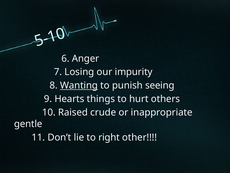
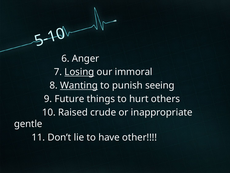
Losing underline: none -> present
impurity: impurity -> immoral
Hearts: Hearts -> Future
right: right -> have
